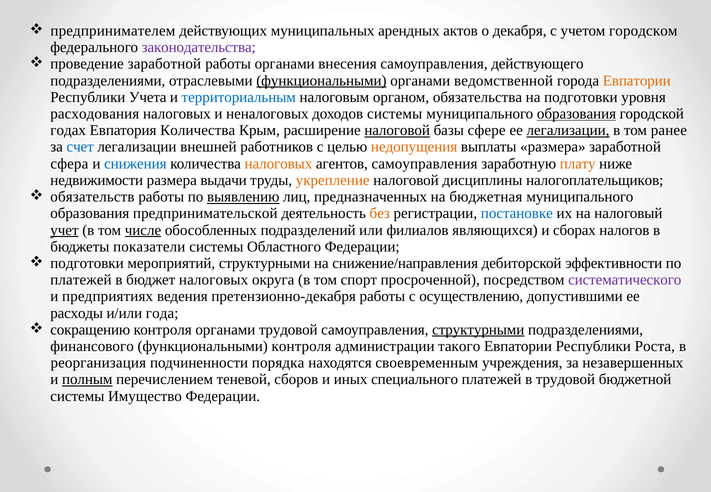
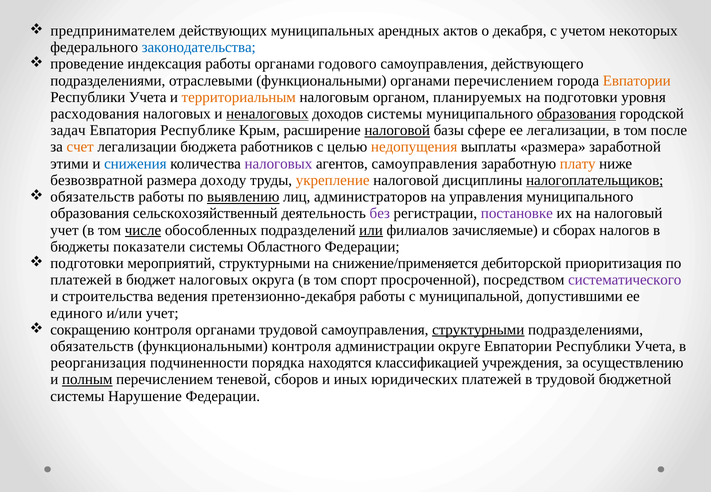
городском: городском -> некоторых
законодательства colour: purple -> blue
проведение заработной: заработной -> индексация
внесения: внесения -> годового
функциональными at (321, 81) underline: present -> none
органами ведомственной: ведомственной -> перечислением
территориальным colour: blue -> orange
обязательства: обязательства -> планируемых
неналоговых underline: none -> present
годах: годах -> задач
Евпатория Количества: Количества -> Республике
легализации at (568, 130) underline: present -> none
ранее: ранее -> после
счет colour: blue -> orange
внешней: внешней -> бюджета
сфера: сфера -> этими
налоговых at (278, 164) colour: orange -> purple
недвижимости: недвижимости -> безвозвратной
выдачи: выдачи -> доходу
налогоплательщиков underline: none -> present
предназначенных: предназначенных -> администраторов
бюджетная: бюджетная -> управления
предпринимательской: предпринимательской -> сельскохозяйственный
без colour: orange -> purple
постановке colour: blue -> purple
учет at (64, 230) underline: present -> none
или underline: none -> present
являющихся: являющихся -> зачисляемые
снижение/направления: снижение/направления -> снижение/применяется
эффективности: эффективности -> приоритизация
предприятиях: предприятиях -> строительства
осуществлению: осуществлению -> муниципальной
расходы: расходы -> единого
и/или года: года -> учет
финансового at (92, 346): финансового -> обязательств
такого: такого -> округе
Роста at (655, 346): Роста -> Учета
своевременным: своевременным -> классификацией
незавершенных: незавершенных -> осуществлению
специального: специального -> юридических
Имущество: Имущество -> Нарушение
